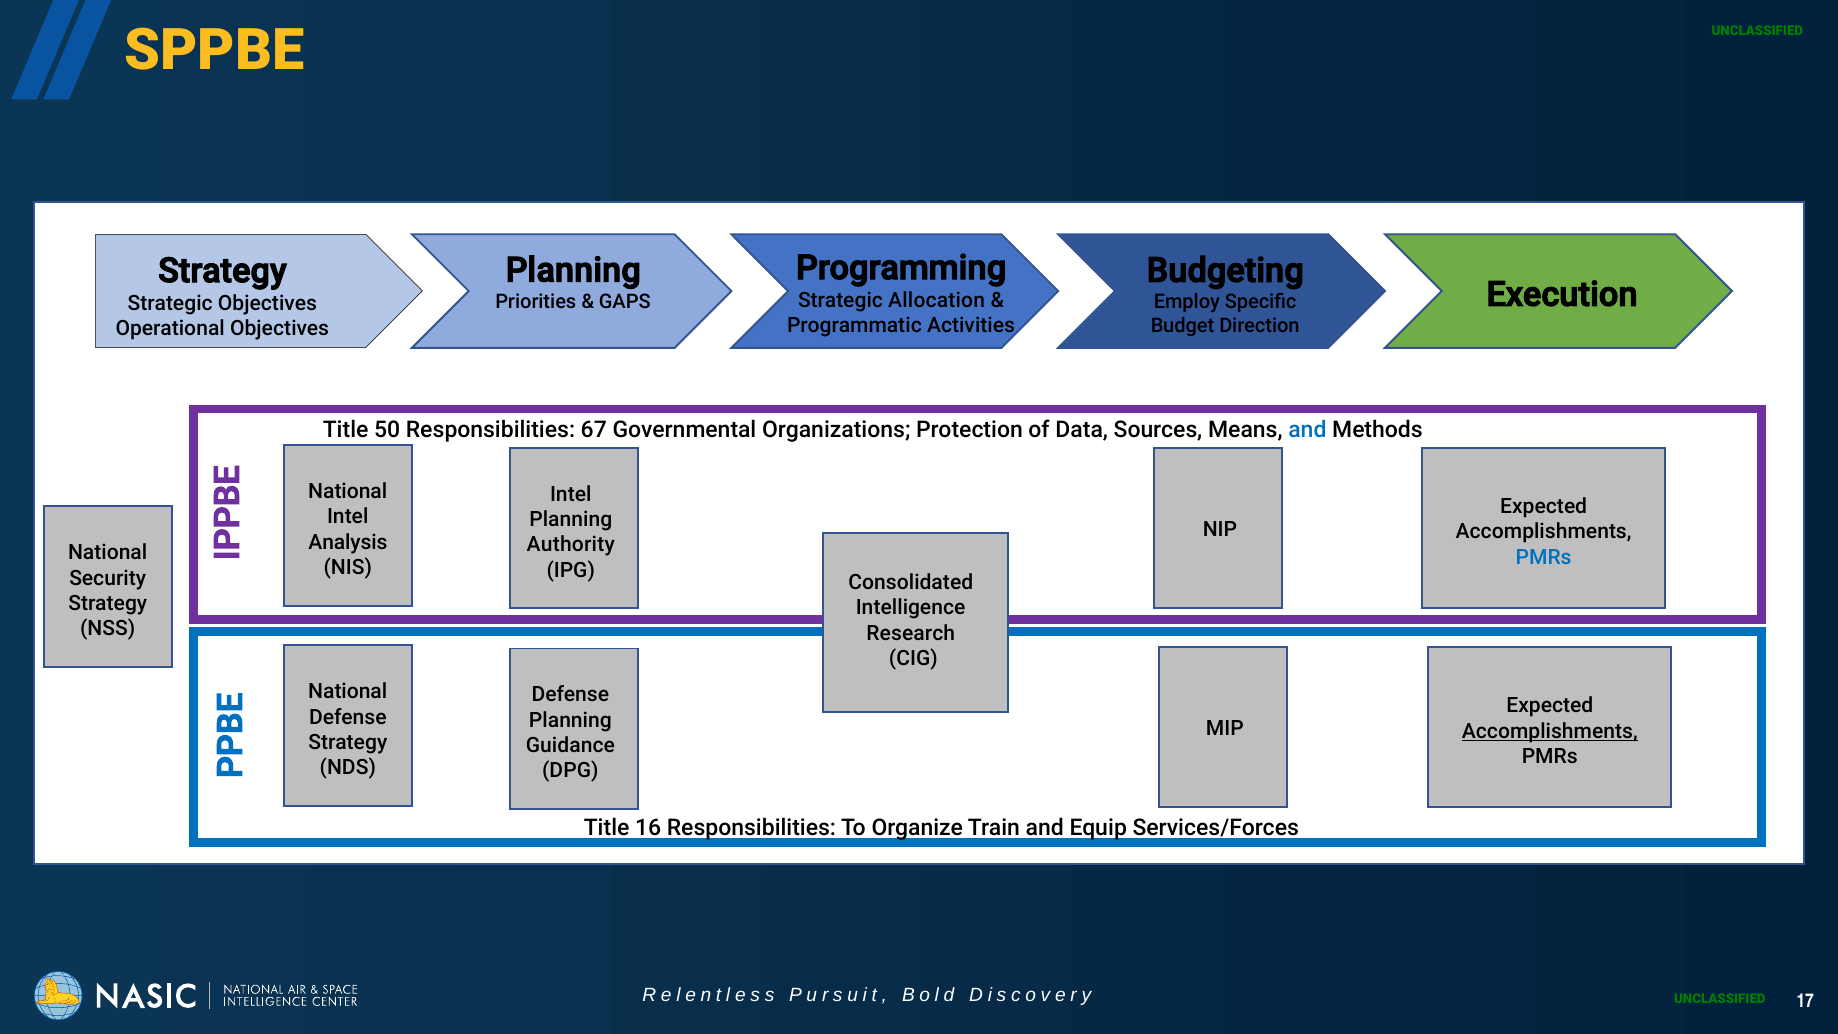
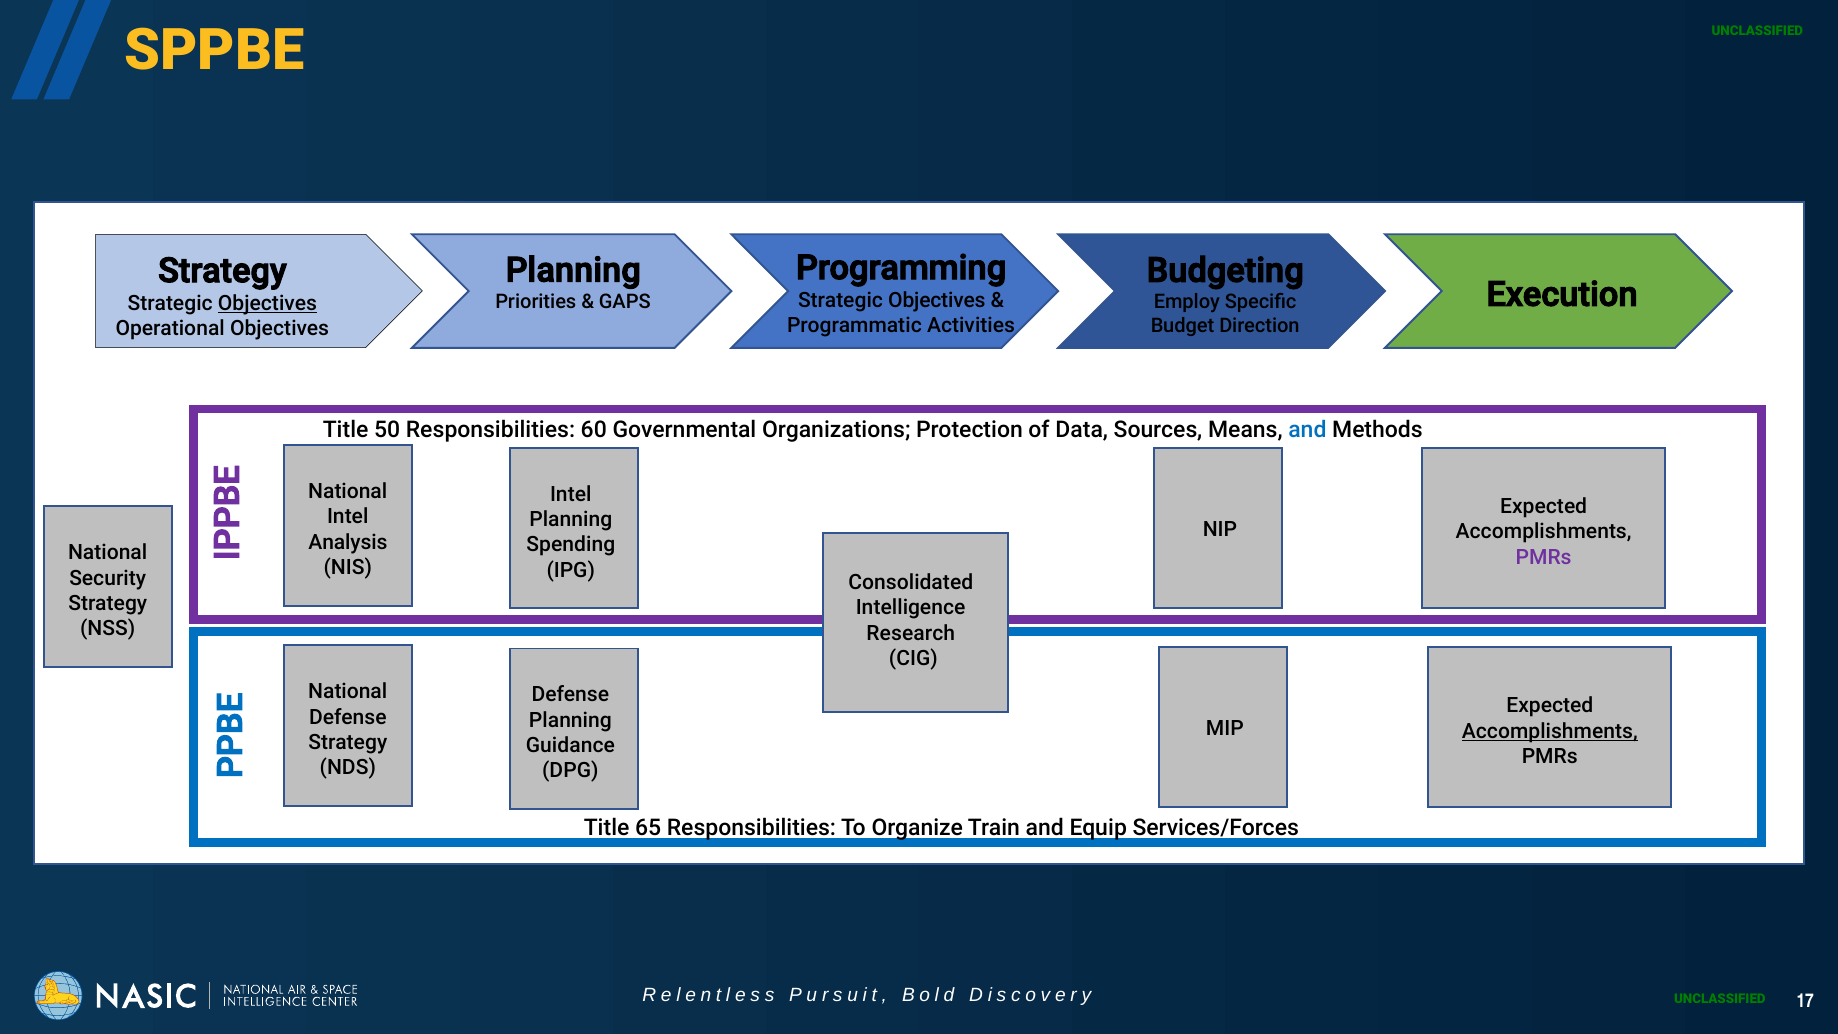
Allocation at (937, 300): Allocation -> Objectives
Objectives at (267, 303) underline: none -> present
67: 67 -> 60
Authority: Authority -> Spending
PMRs at (1544, 557) colour: blue -> purple
16: 16 -> 65
